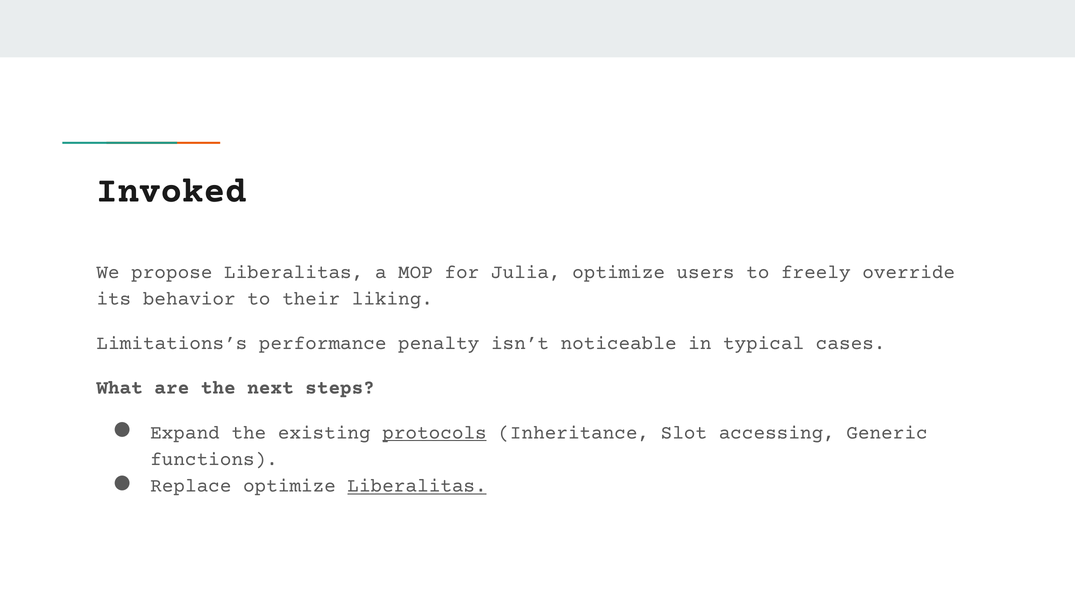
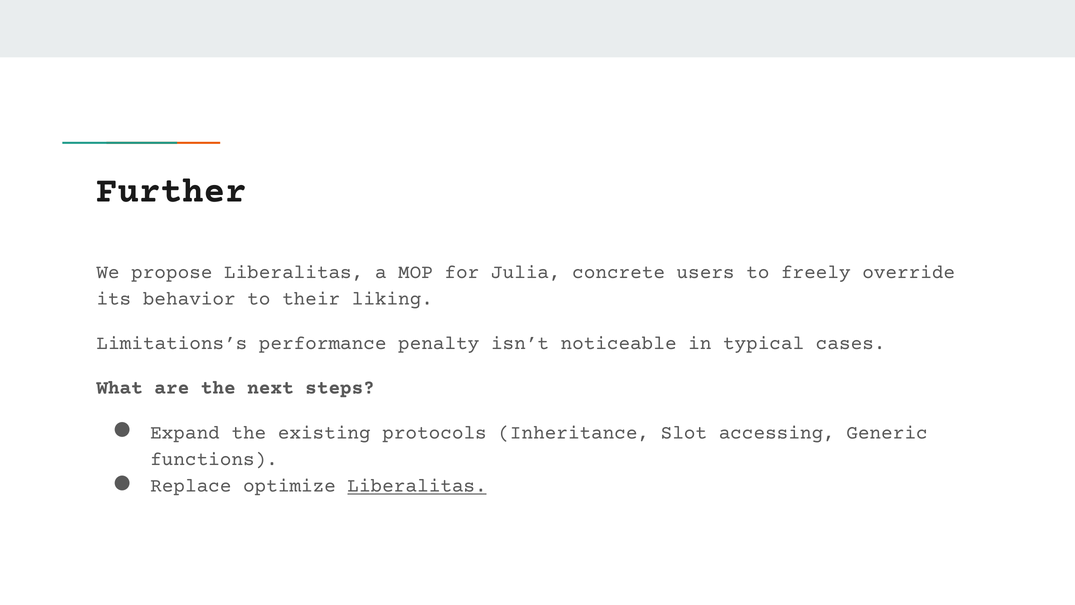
Invoked: Invoked -> Further
Julia optimize: optimize -> concrete
protocols underline: present -> none
